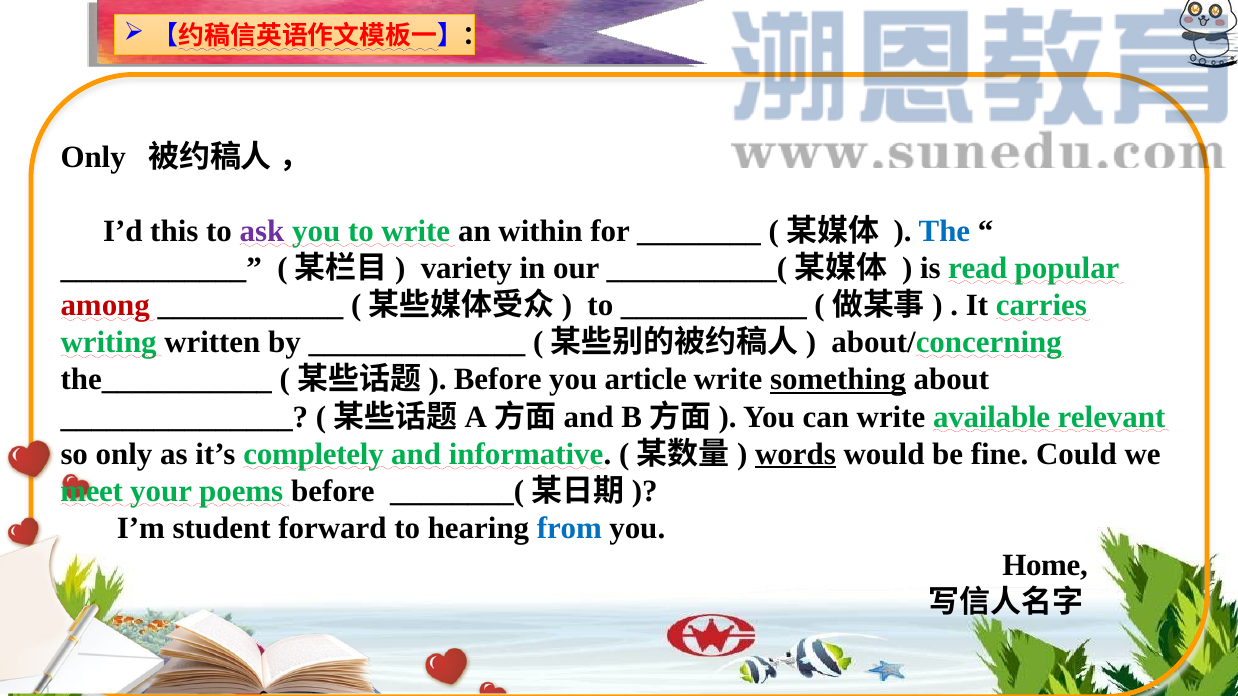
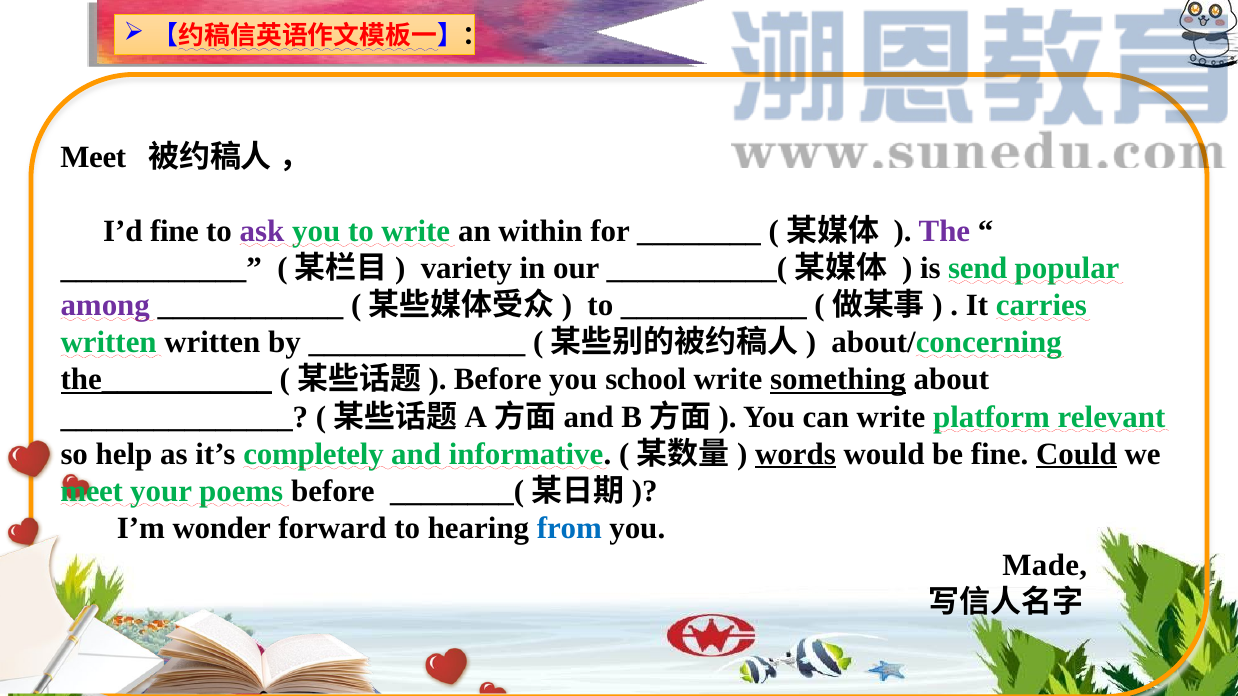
Only at (93, 157): Only -> Meet
I’d this: this -> fine
The colour: blue -> purple
read: read -> send
among colour: red -> purple
writing at (109, 343): writing -> written
the___________ underline: none -> present
article: article -> school
available: available -> platform
so only: only -> help
Could underline: none -> present
student: student -> wonder
Home: Home -> Made
